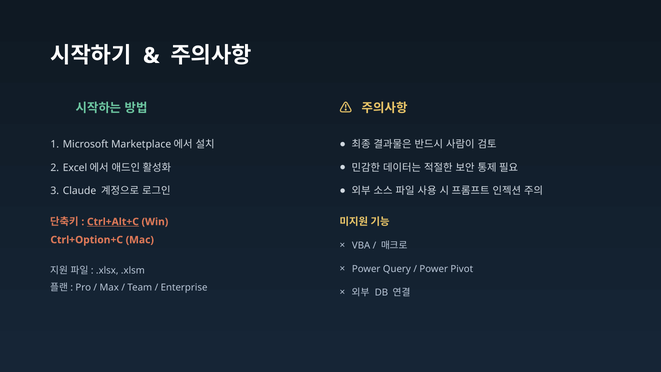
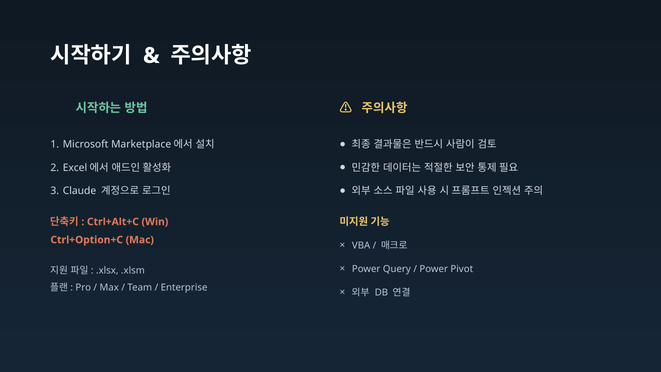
Ctrl+Alt+C underline: present -> none
